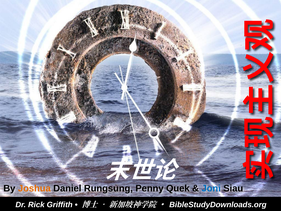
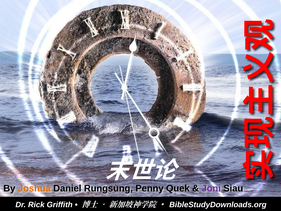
Joni colour: blue -> purple
